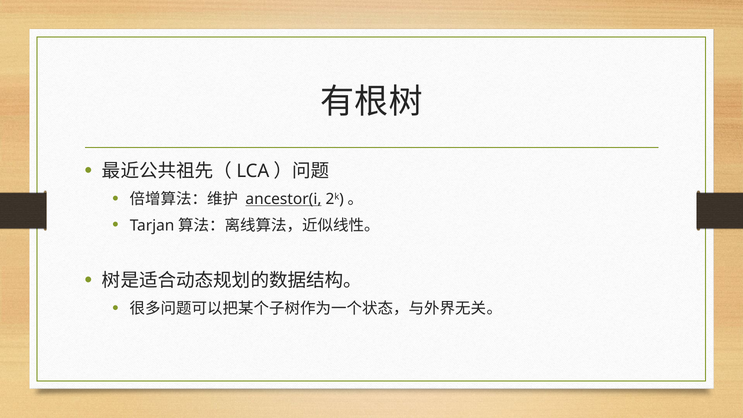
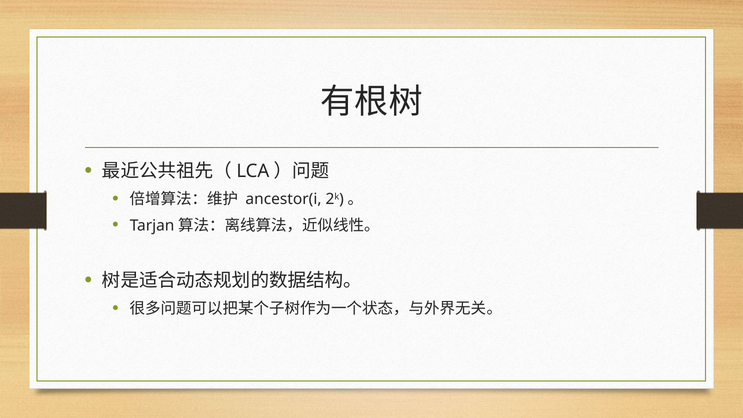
ancestor(i underline: present -> none
